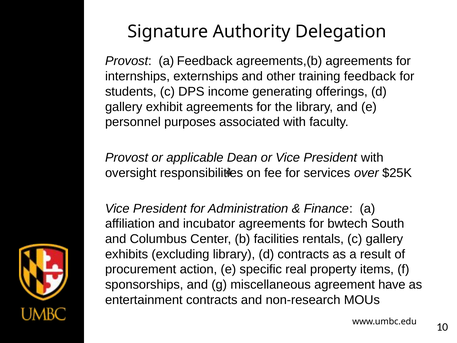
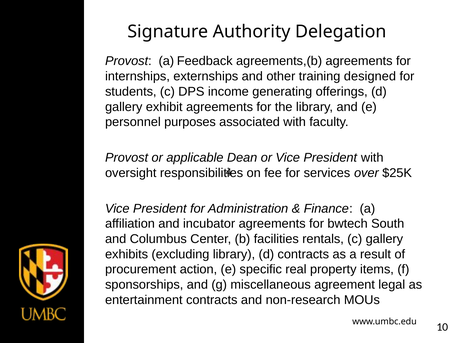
training feedback: feedback -> designed
have: have -> legal
